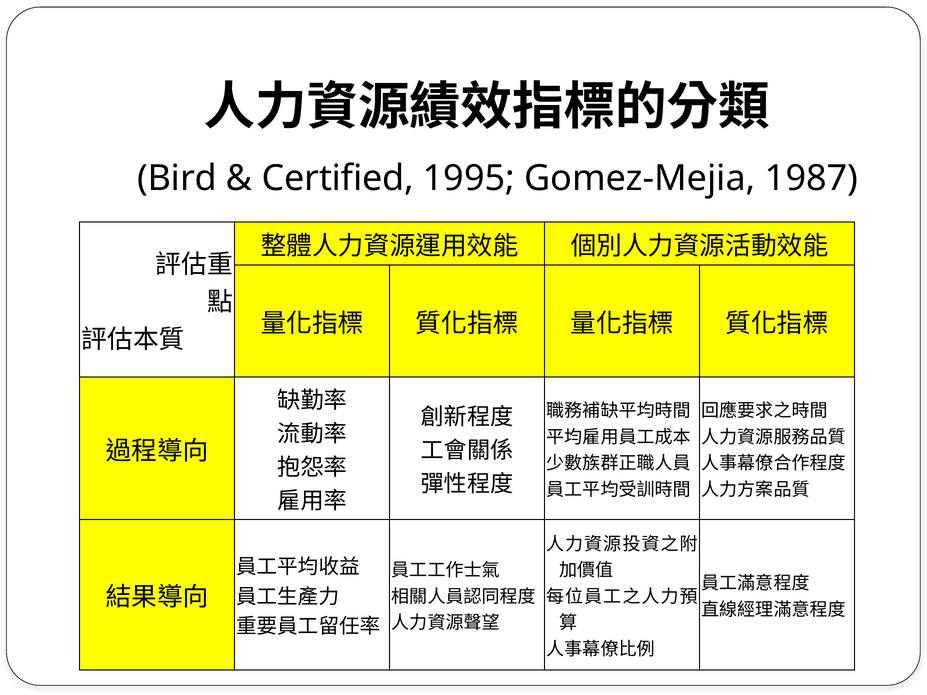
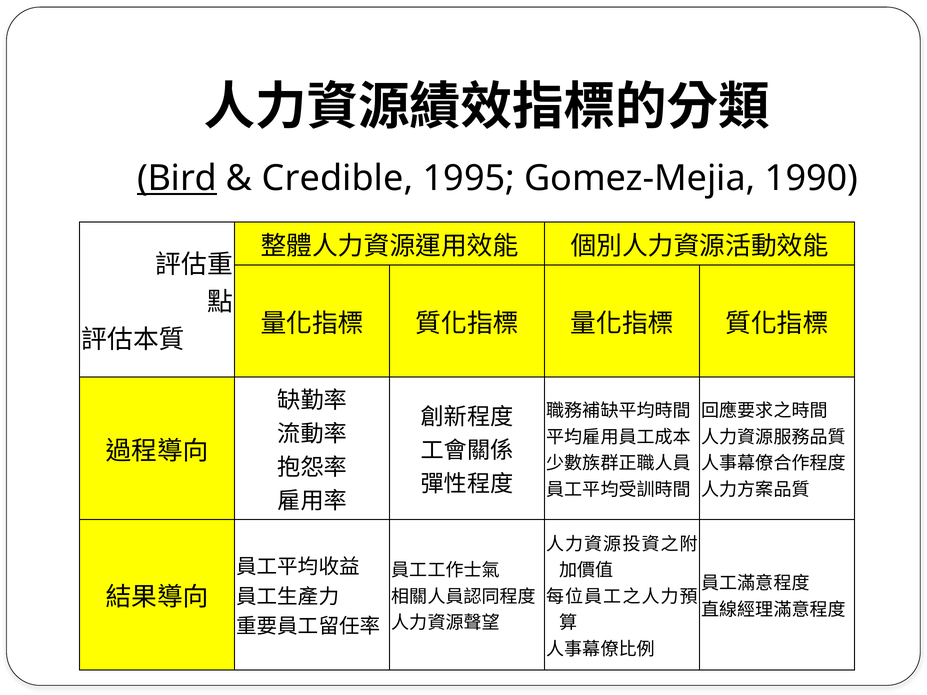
Bird underline: none -> present
Certified: Certified -> Credible
1987: 1987 -> 1990
